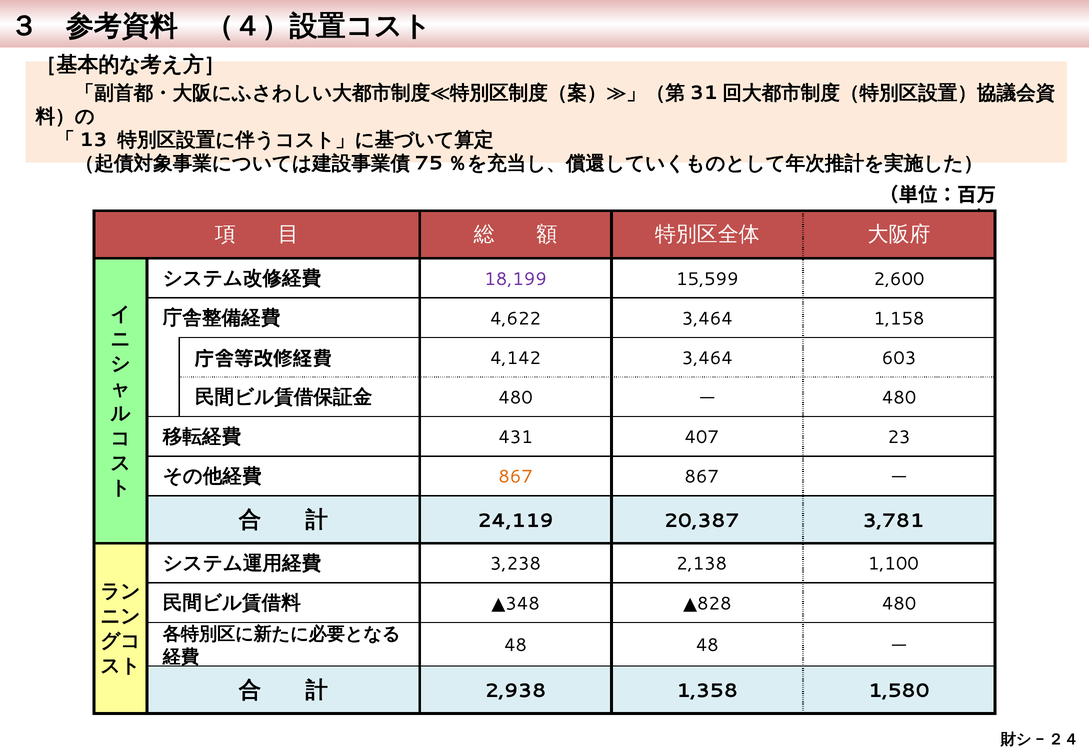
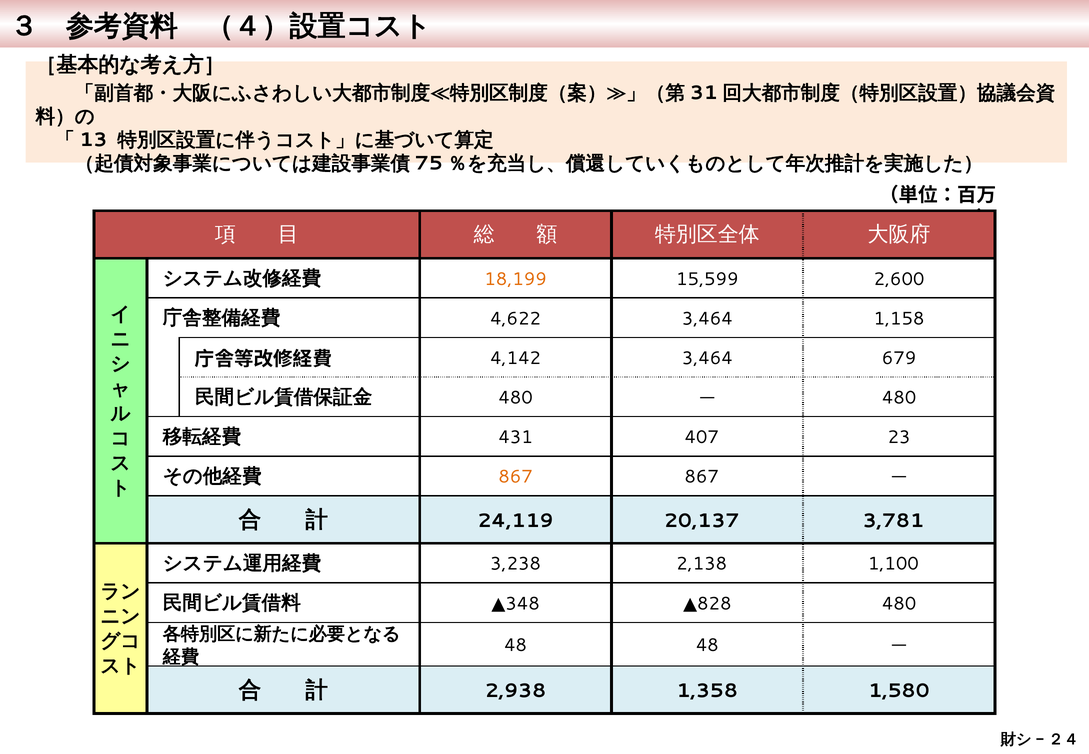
18,199 colour: purple -> orange
603: 603 -> 679
20,387: 20,387 -> 20,137
